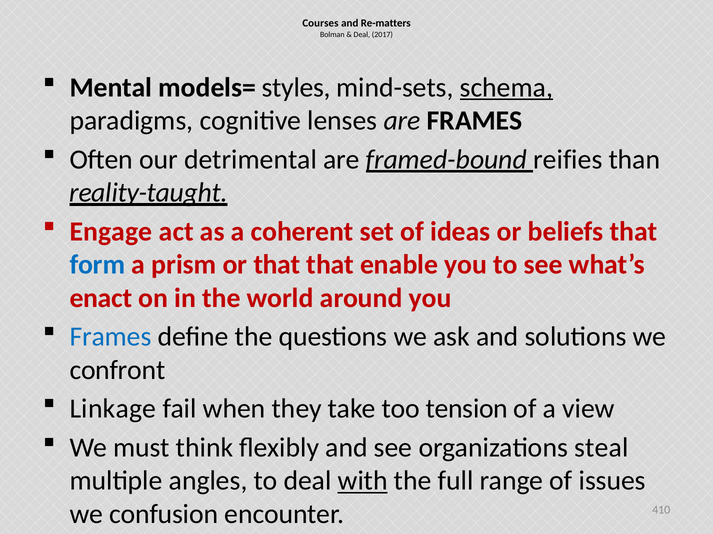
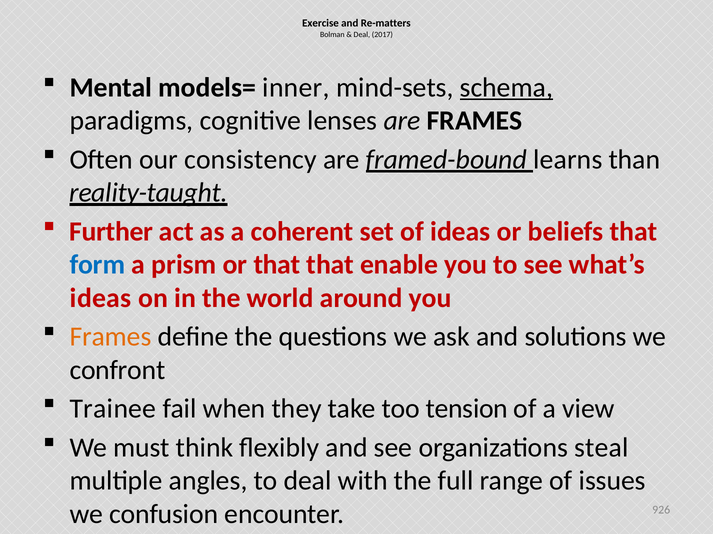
Courses: Courses -> Exercise
styles: styles -> inner
detrimental: detrimental -> consistency
reifies: reifies -> learns
Engage: Engage -> Further
enact at (101, 298): enact -> ideas
Frames at (110, 337) colour: blue -> orange
Linkage: Linkage -> Trainee
with underline: present -> none
410: 410 -> 926
